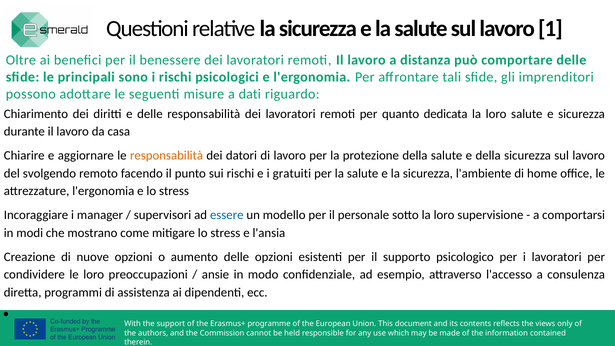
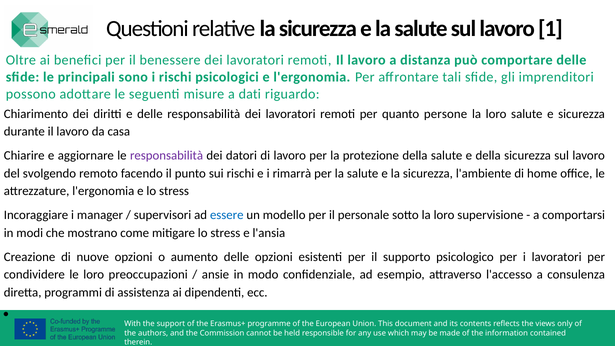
dedicata: dedicata -> persone
responsabilità at (167, 156) colour: orange -> purple
gratuiti: gratuiti -> rimarrà
